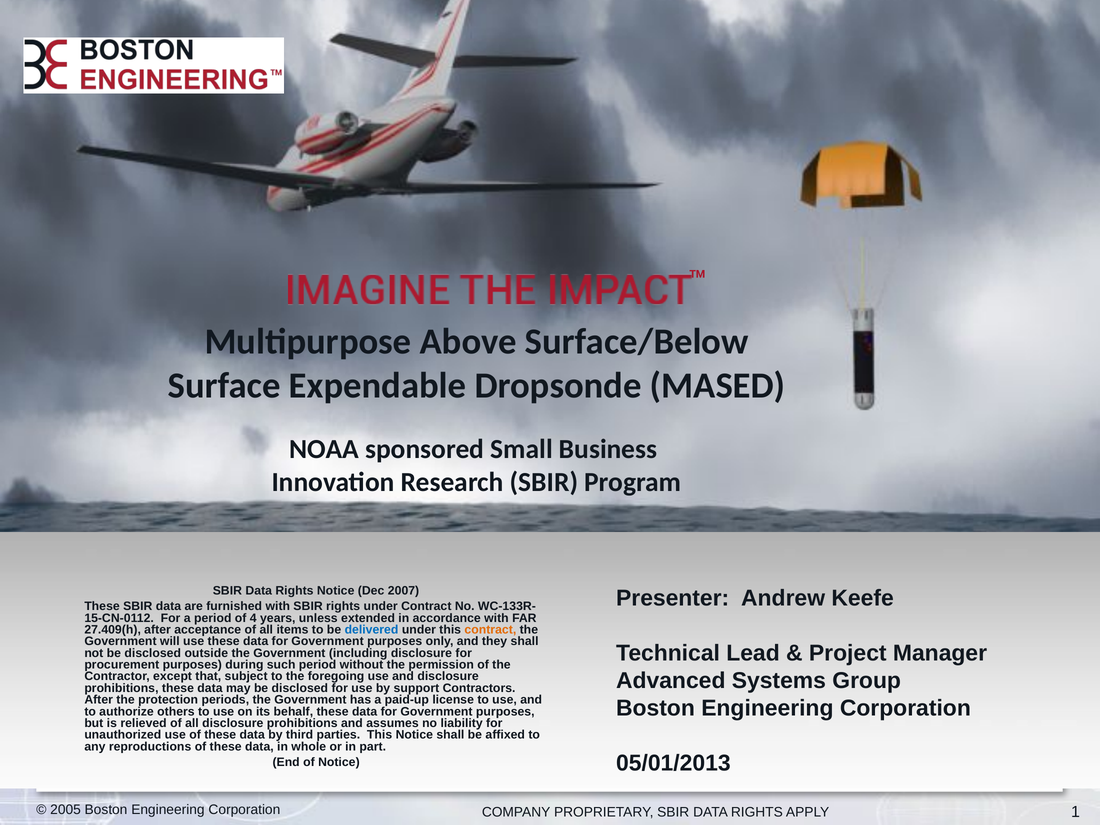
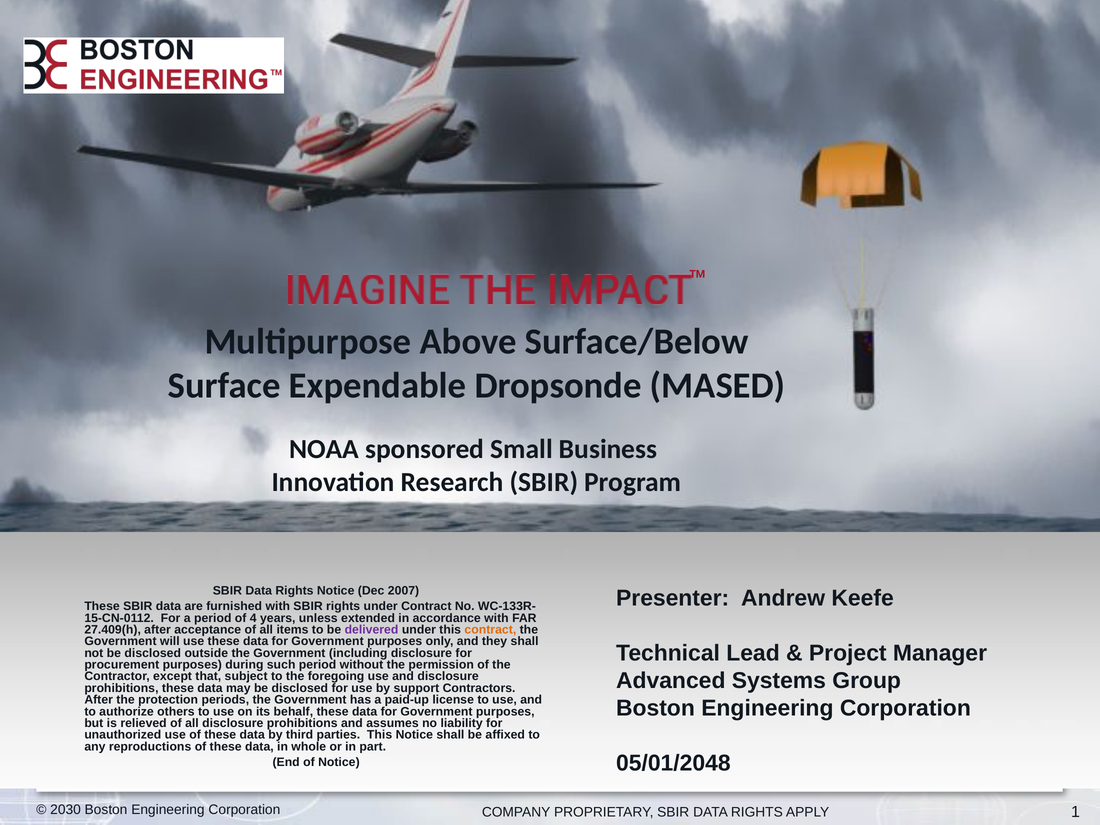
delivered colour: blue -> purple
05/01/2013: 05/01/2013 -> 05/01/2048
2005: 2005 -> 2030
